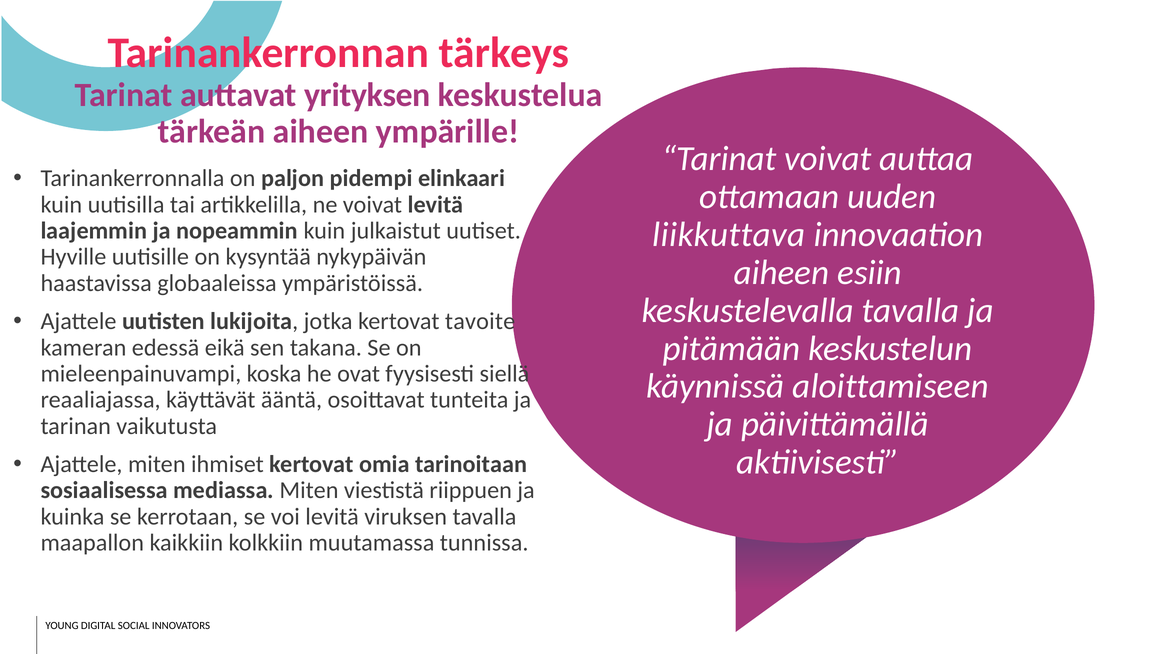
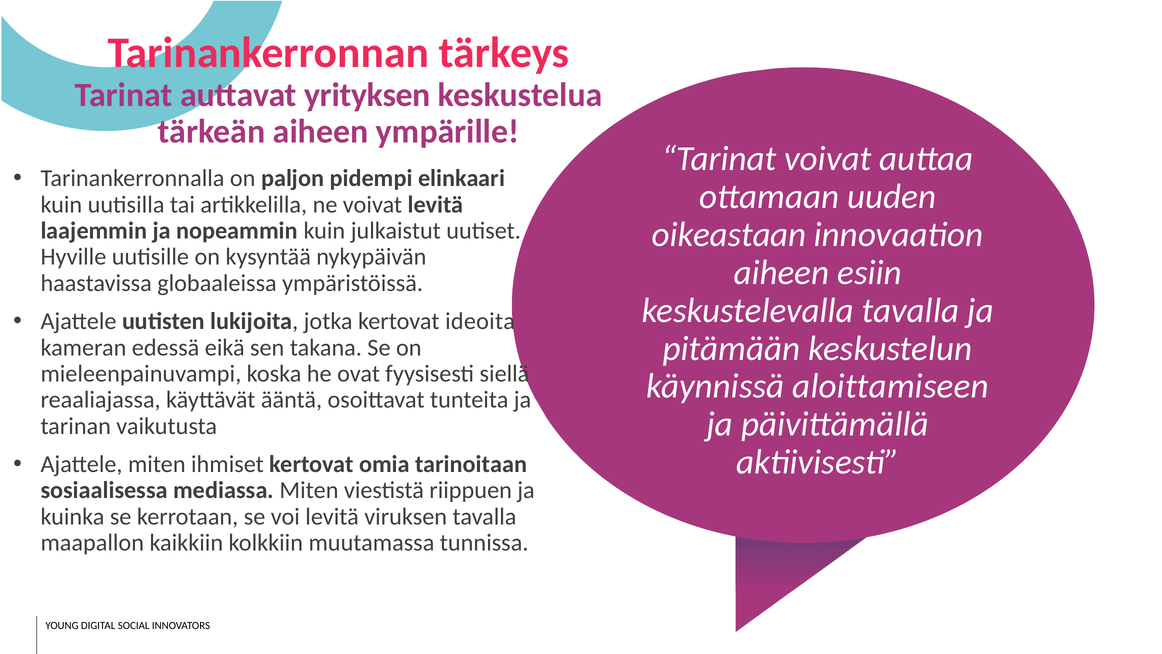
liikkuttava: liikkuttava -> oikeastaan
tavoite: tavoite -> ideoita
